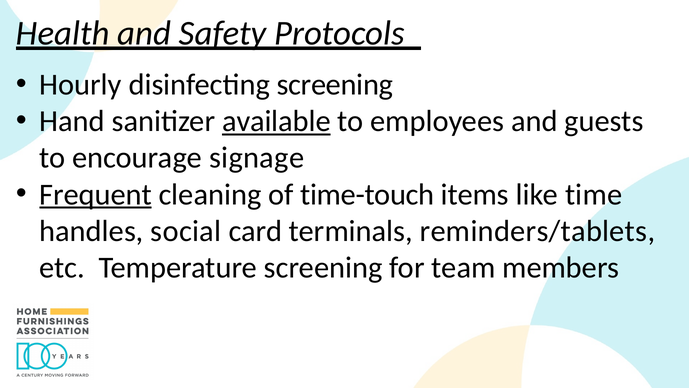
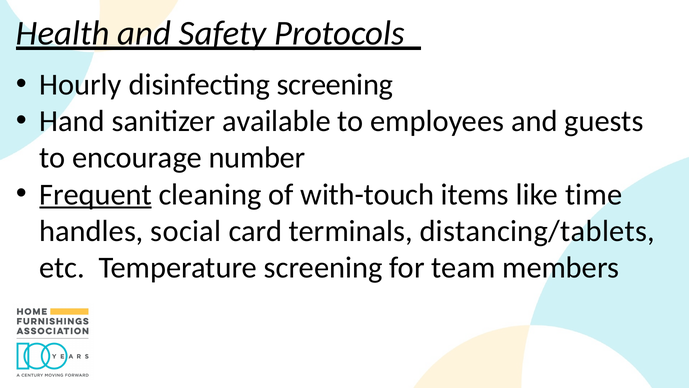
available underline: present -> none
signage: signage -> number
time-touch: time-touch -> with-touch
reminders/tablets: reminders/tablets -> distancing/tablets
